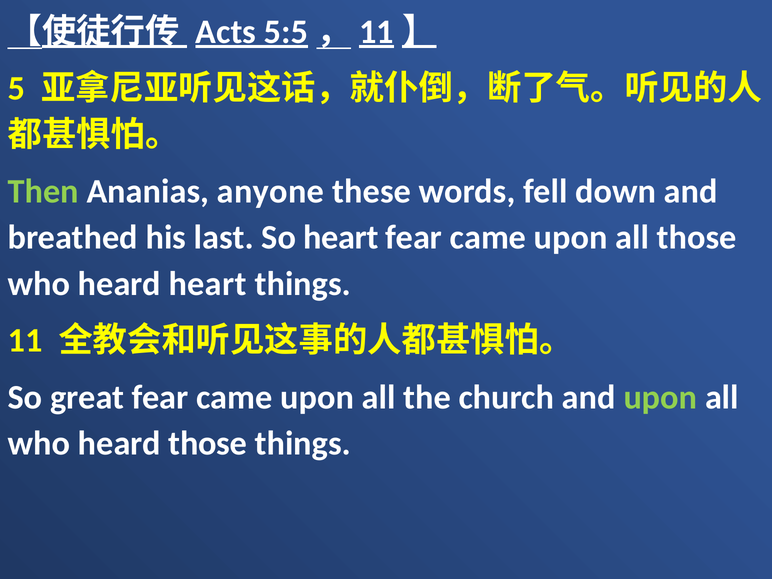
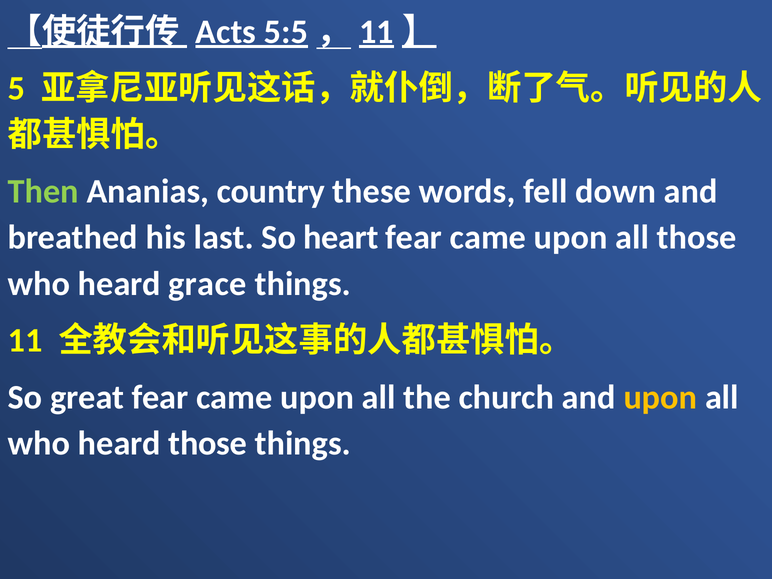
anyone: anyone -> country
heard heart: heart -> grace
upon at (660, 397) colour: light green -> yellow
